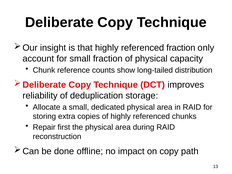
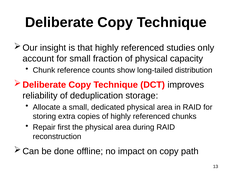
referenced fraction: fraction -> studies
